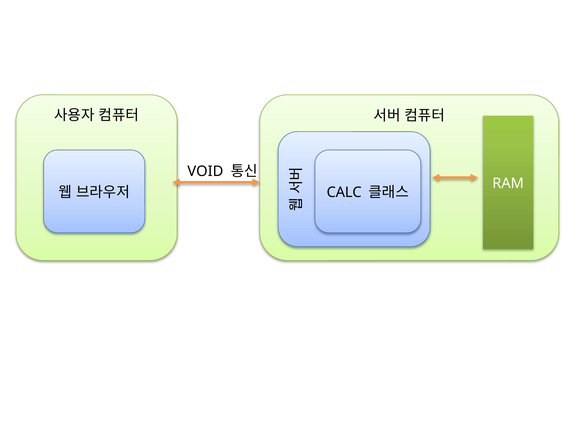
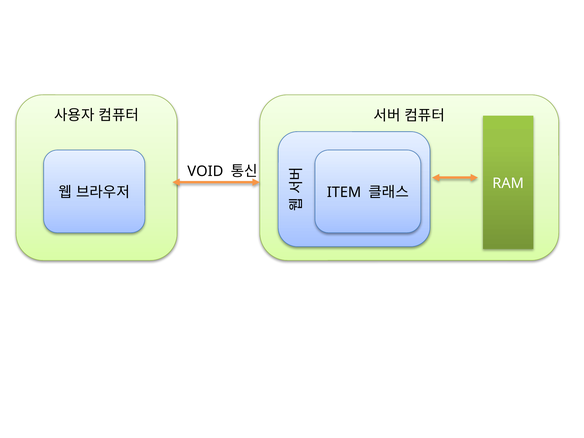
CALC: CALC -> ITEM
